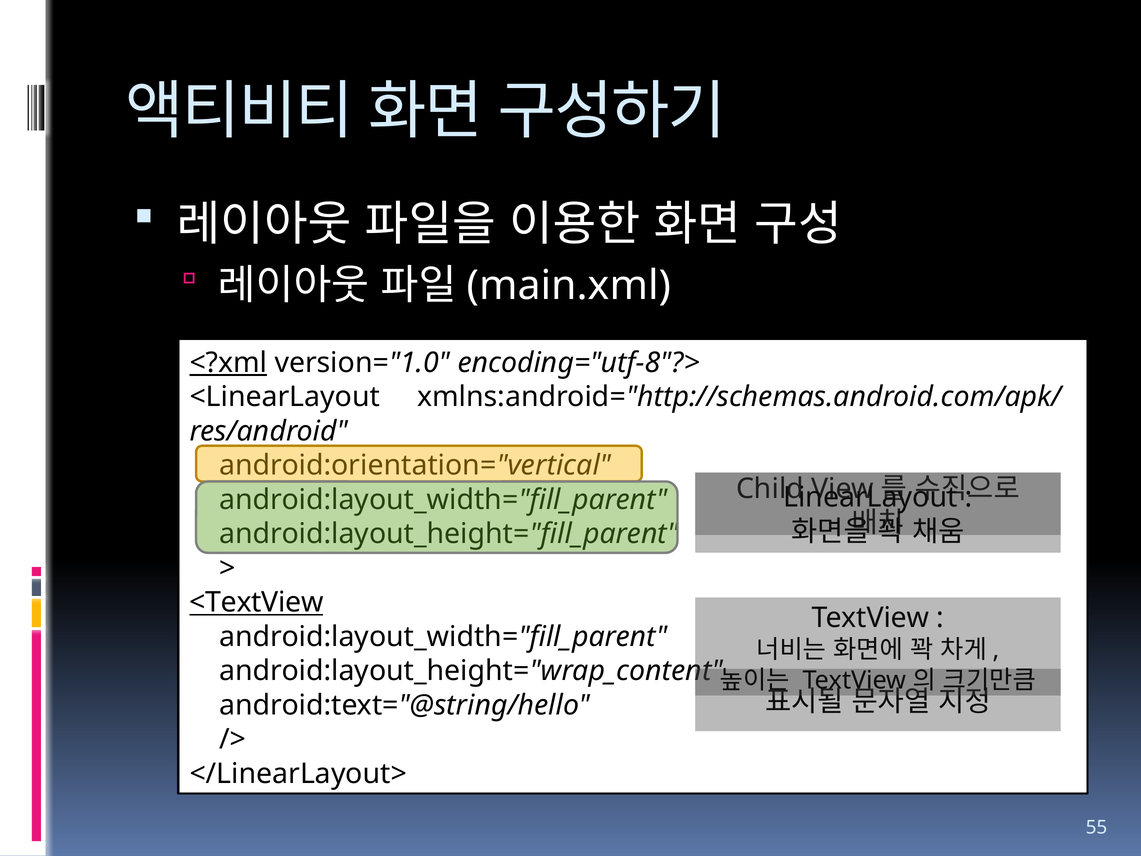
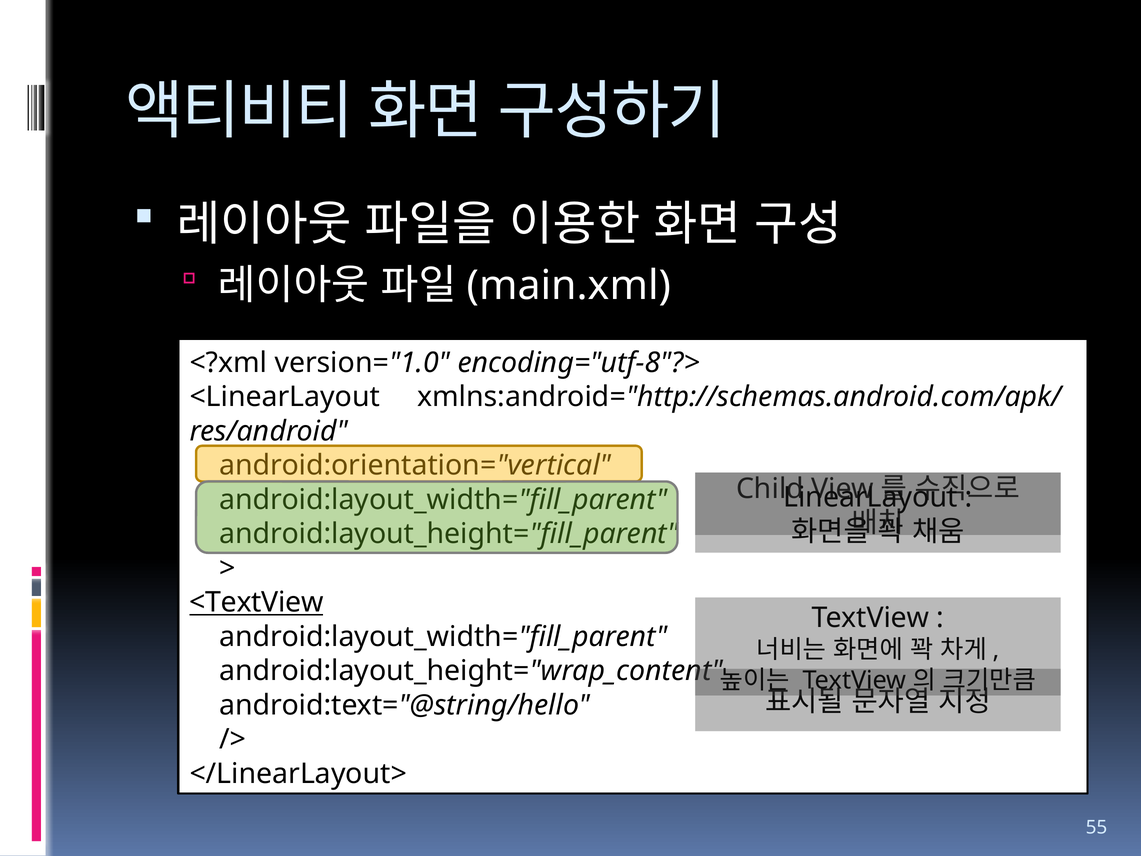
<?xml underline: present -> none
